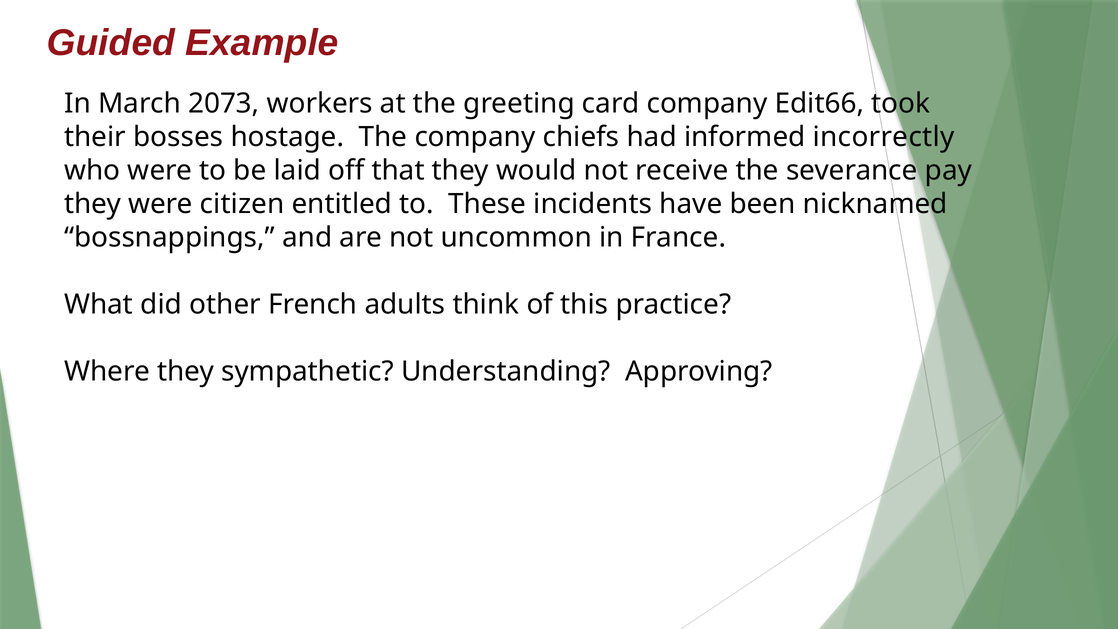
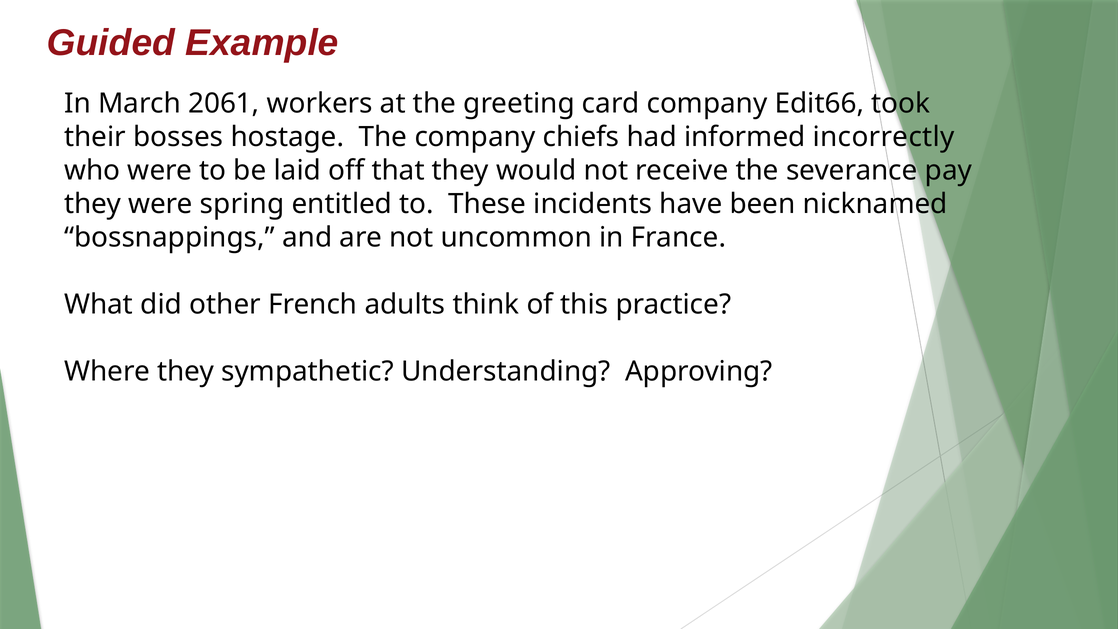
2073: 2073 -> 2061
citizen: citizen -> spring
